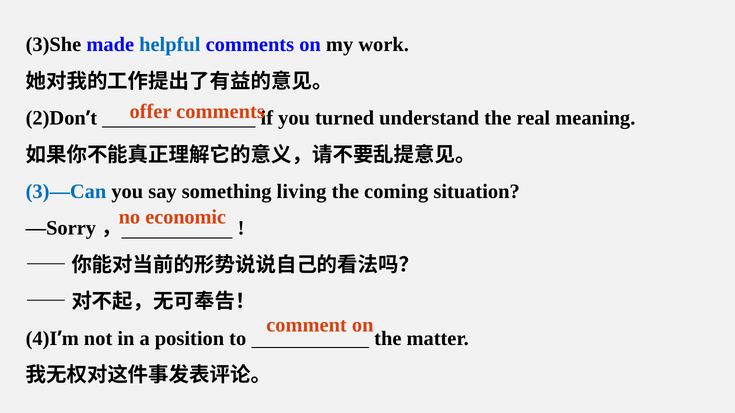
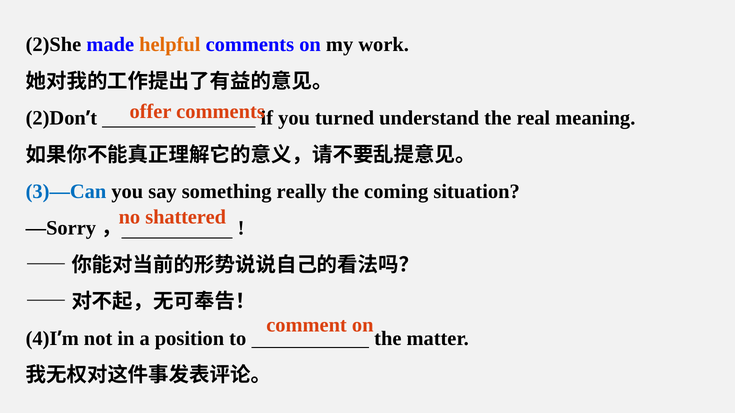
3)She: 3)She -> 2)She
helpful colour: blue -> orange
living: living -> really
economic: economic -> shattered
